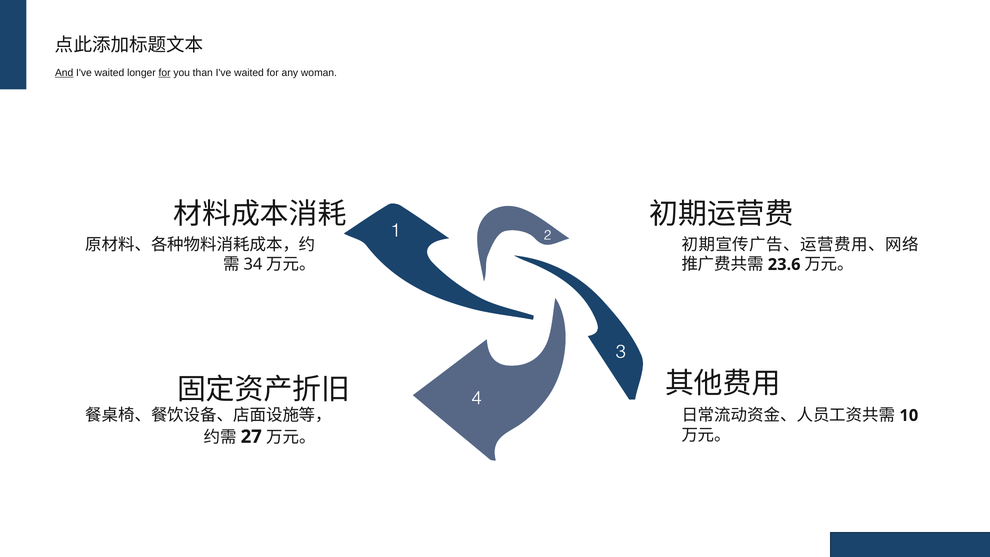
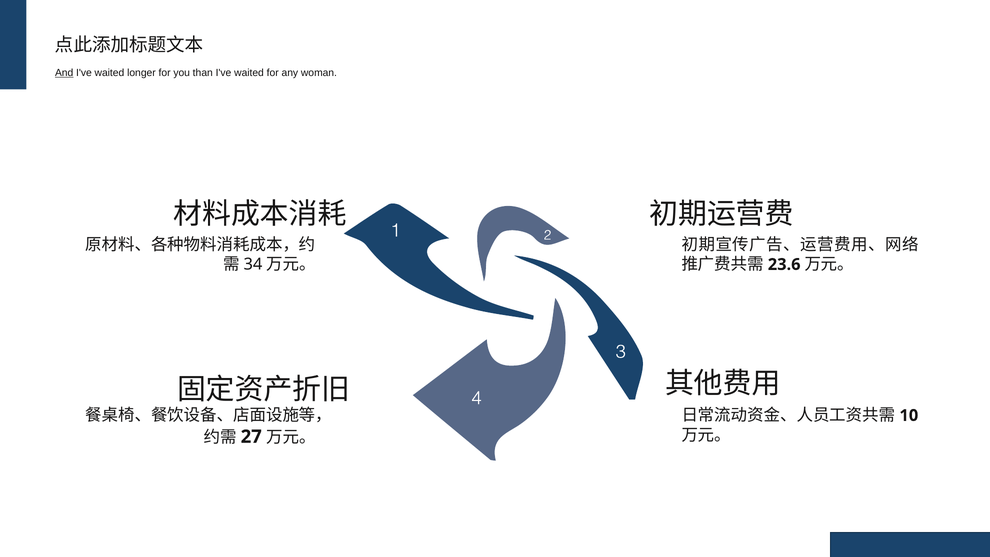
for at (165, 73) underline: present -> none
